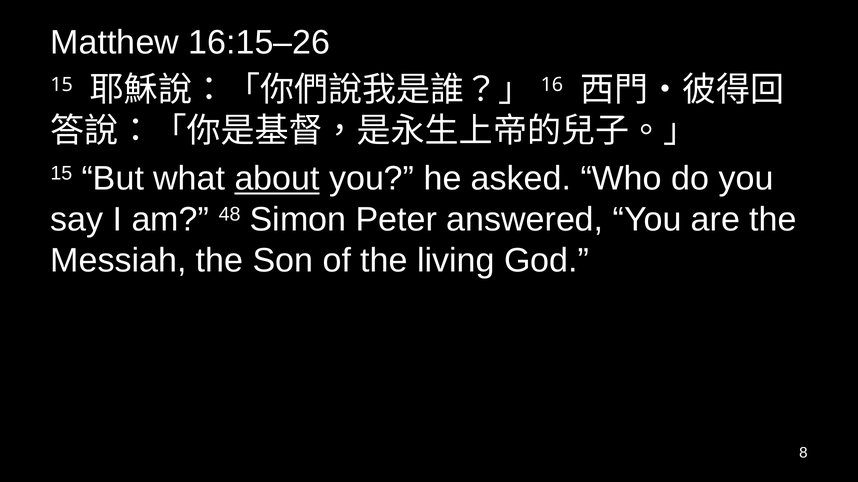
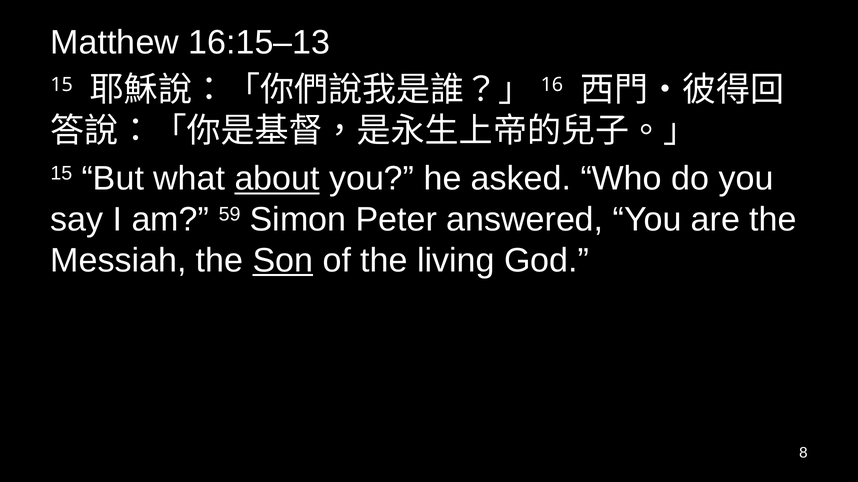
16:15–26: 16:15–26 -> 16:15–13
48: 48 -> 59
Son underline: none -> present
